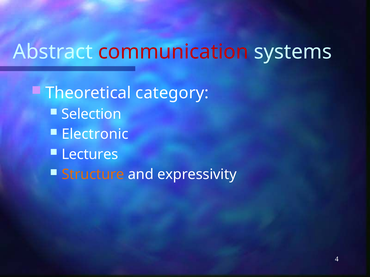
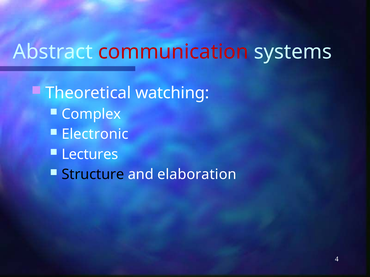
category: category -> watching
Selection: Selection -> Complex
Structure colour: orange -> black
expressivity: expressivity -> elaboration
